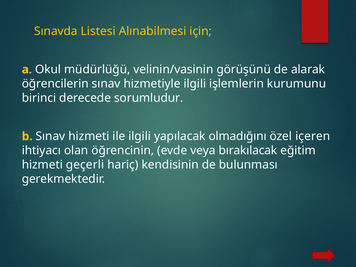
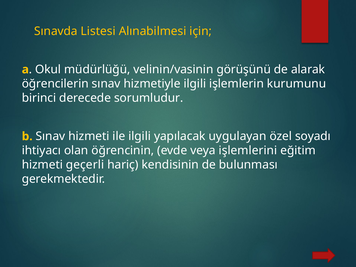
olmadığını: olmadığını -> uygulayan
içeren: içeren -> soyadı
bırakılacak: bırakılacak -> işlemlerini
